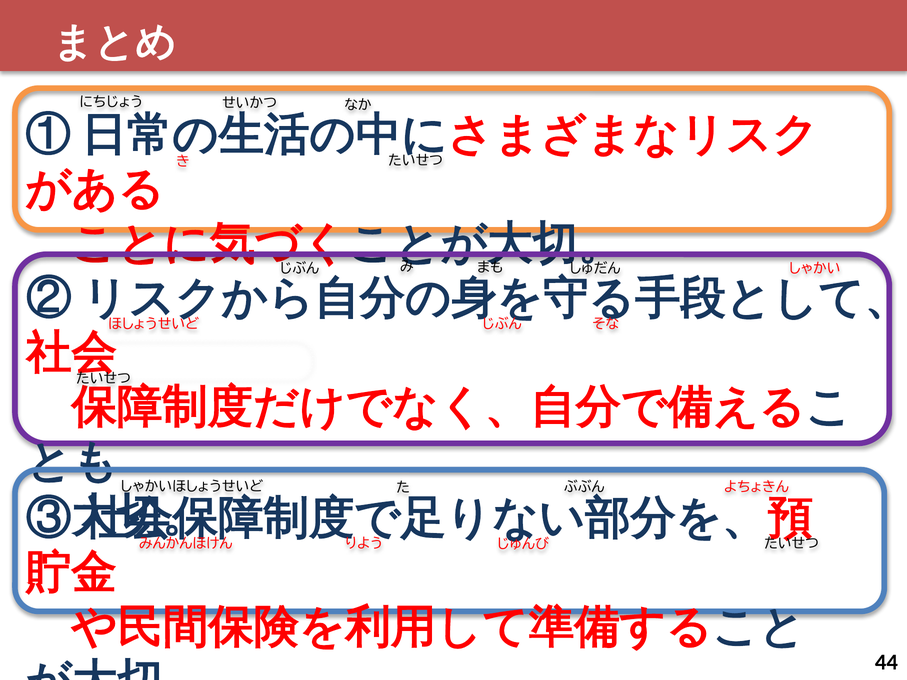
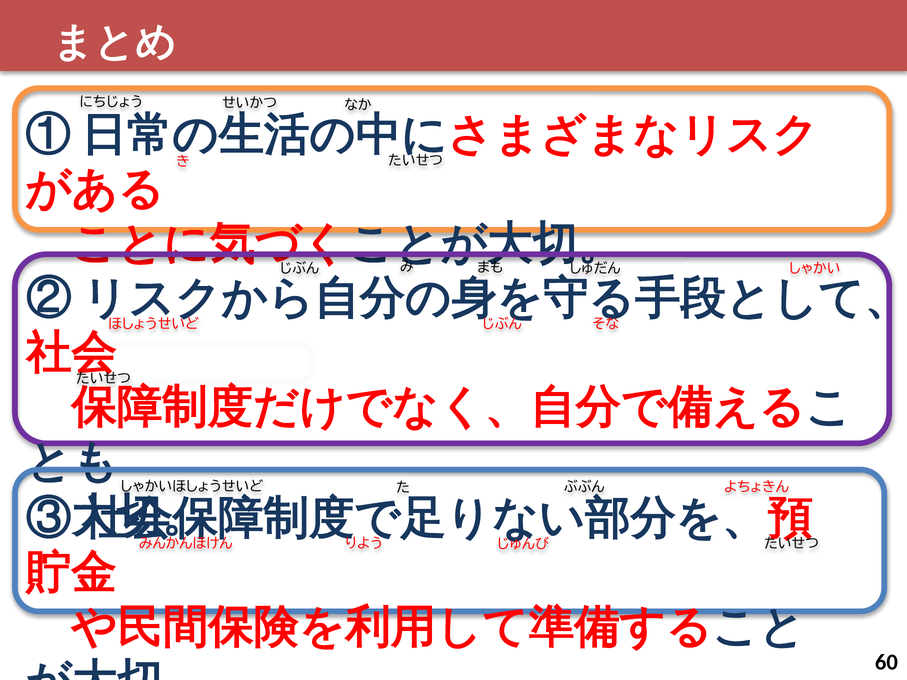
44: 44 -> 60
